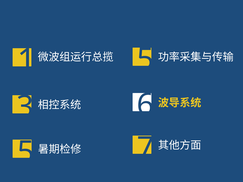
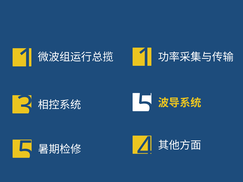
5 at (145, 59): 5 -> 1
6 at (145, 105): 6 -> 5
7: 7 -> 4
